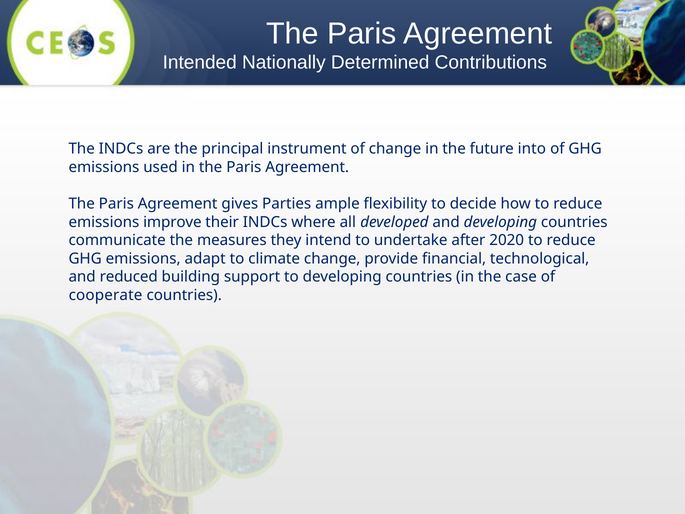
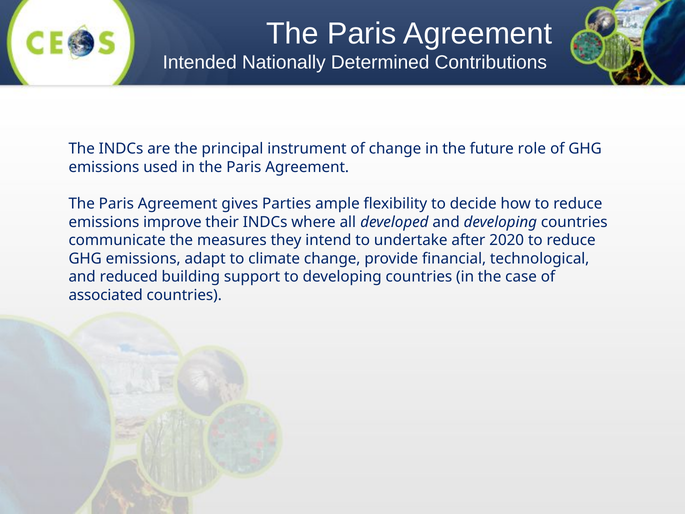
into: into -> role
cooperate: cooperate -> associated
